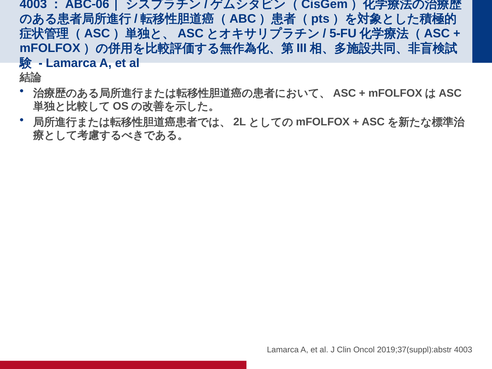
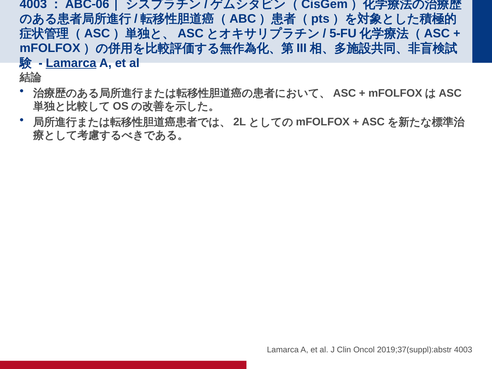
Lamarca at (71, 63) underline: none -> present
